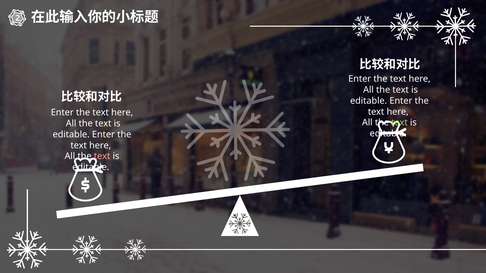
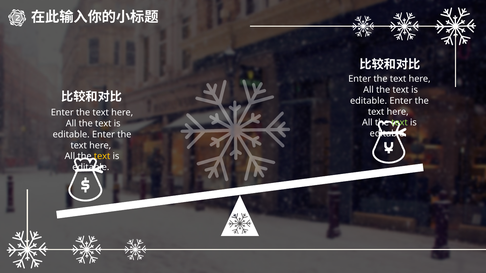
text at (102, 156) colour: pink -> yellow
